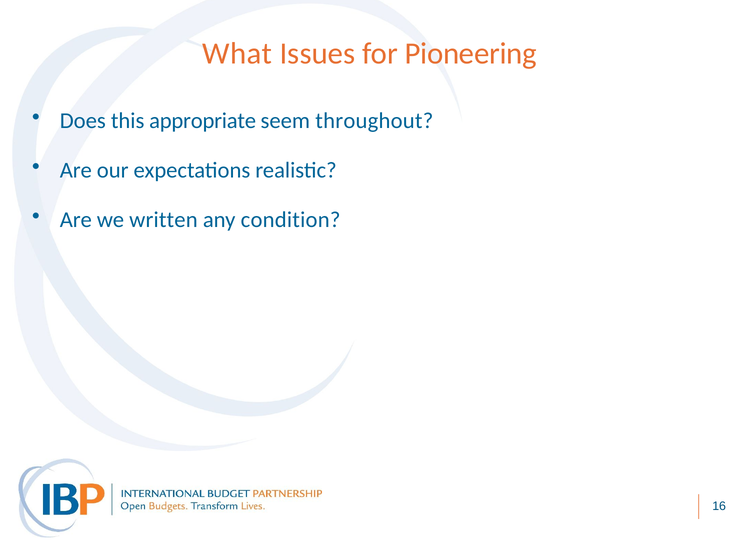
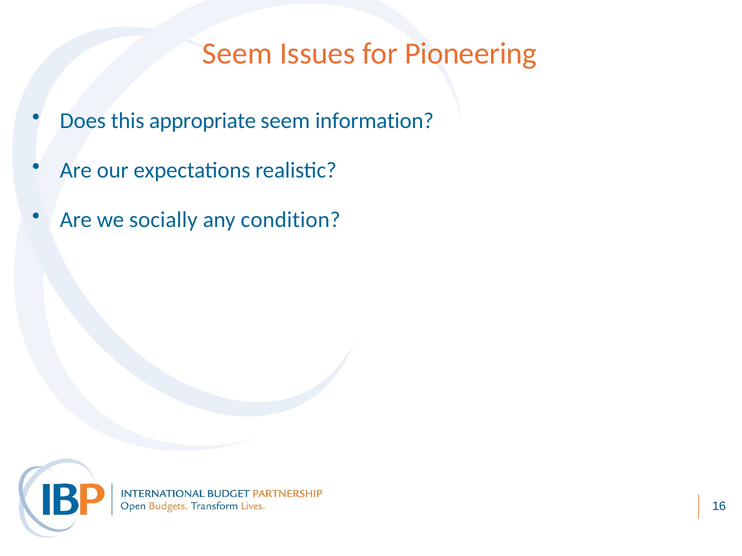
What at (237, 54): What -> Seem
throughout: throughout -> information
written: written -> socially
